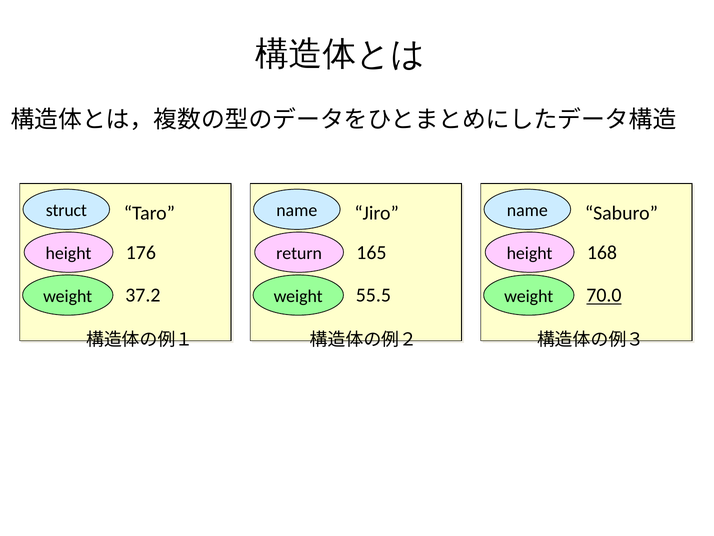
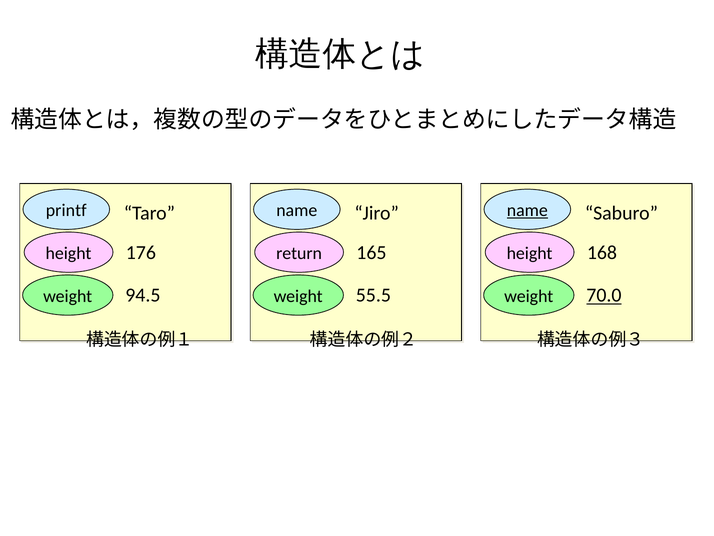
struct: struct -> printf
name at (527, 210) underline: none -> present
37.2: 37.2 -> 94.5
